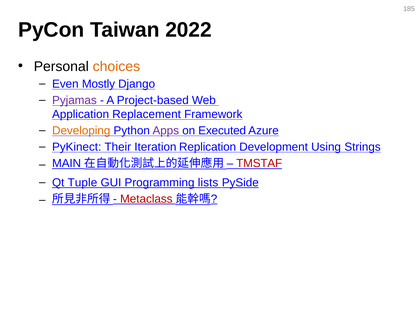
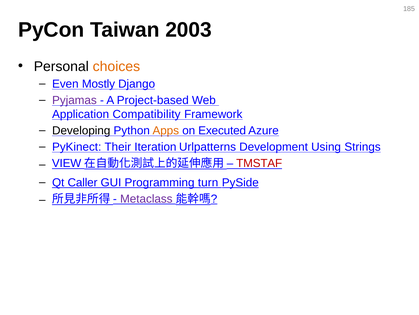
2022: 2022 -> 2003
Replacement: Replacement -> Compatibility
Developing colour: orange -> black
Apps colour: purple -> orange
Replication: Replication -> Urlpatterns
MAIN: MAIN -> VIEW
Tuple: Tuple -> Caller
lists: lists -> turn
Metaclass colour: red -> purple
